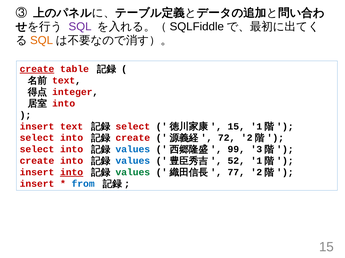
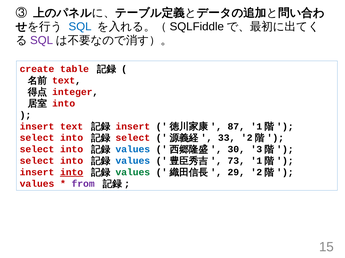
SQL at (80, 27) colour: purple -> blue
SQL at (42, 40) colour: orange -> purple
create at (37, 69) underline: present -> none
select at (133, 127): select -> insert
15 at (236, 127): 15 -> 87
create at (133, 138): create -> select
72: 72 -> 33
99: 99 -> 30
create at (37, 161): create -> select
52: 52 -> 73
77: 77 -> 29
insert at (37, 184): insert -> values
from colour: blue -> purple
